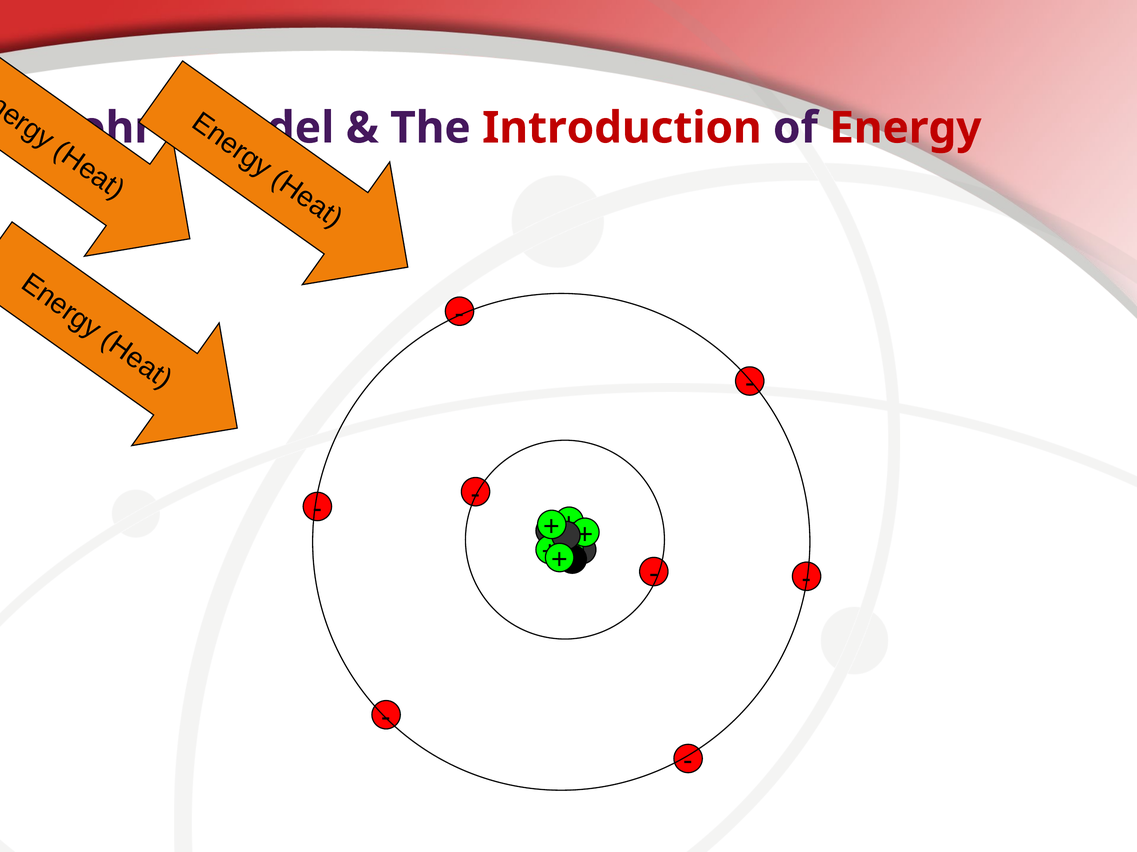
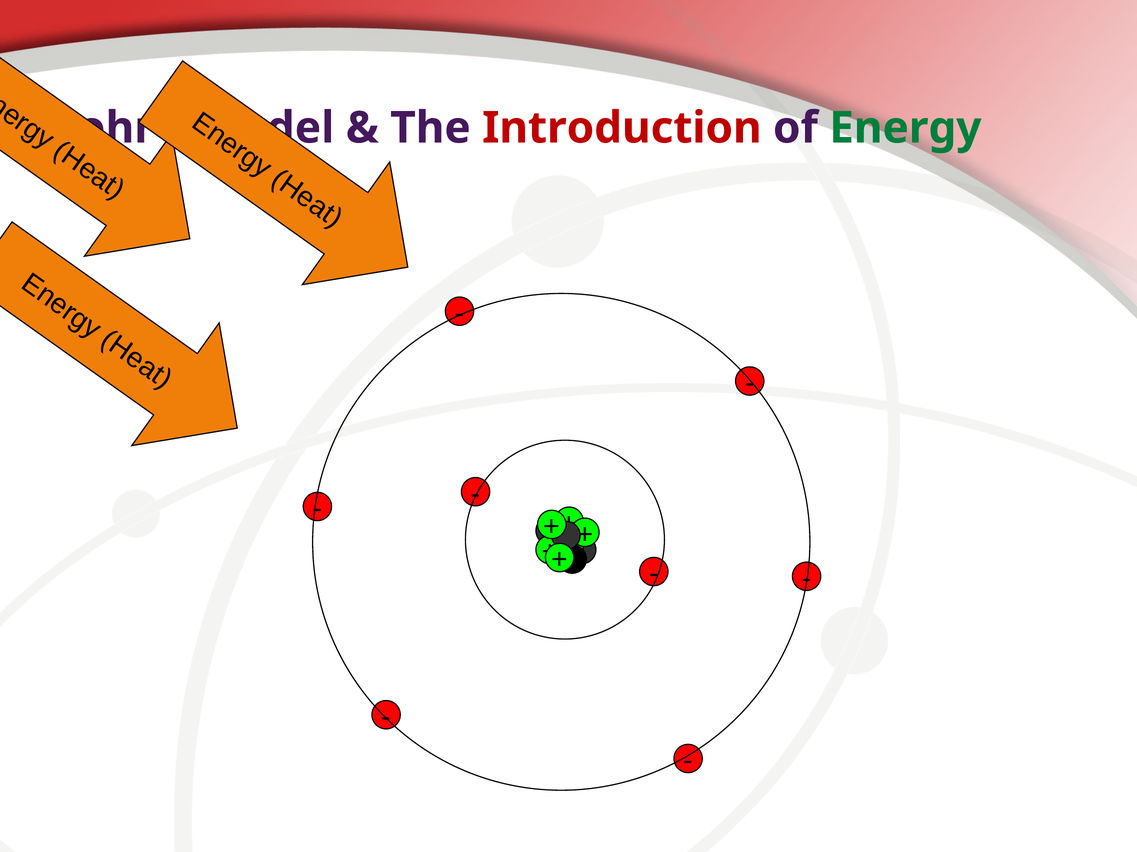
Energy colour: red -> green
